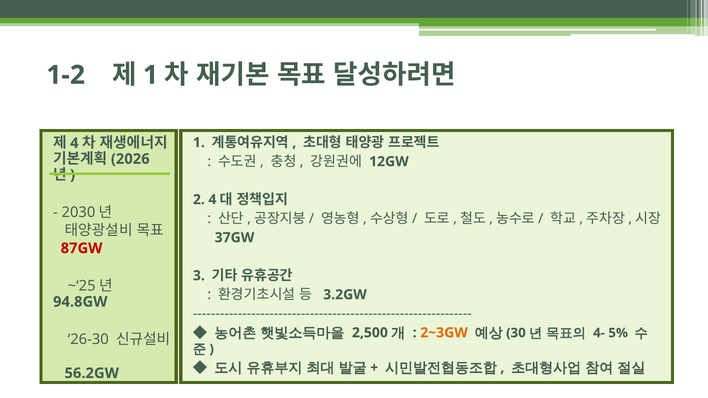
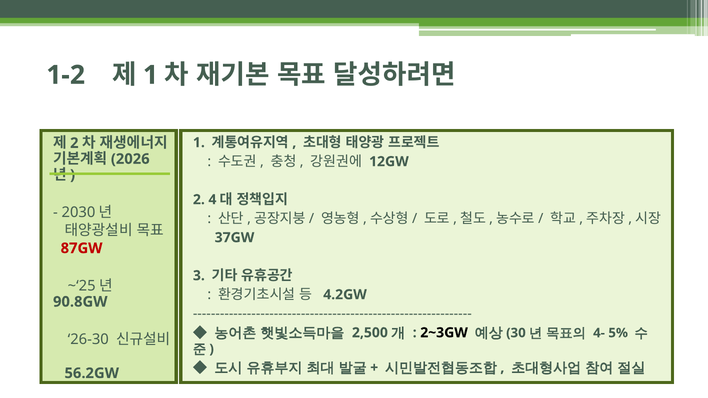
4 at (74, 143): 4 -> 2
3.2GW: 3.2GW -> 4.2GW
94.8GW: 94.8GW -> 90.8GW
2~3GW colour: orange -> black
